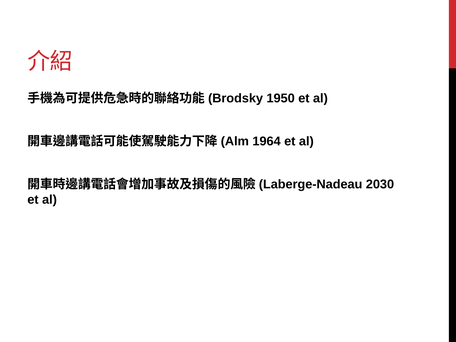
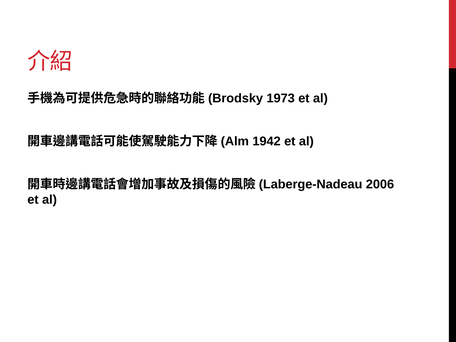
1950: 1950 -> 1973
1964: 1964 -> 1942
2030: 2030 -> 2006
